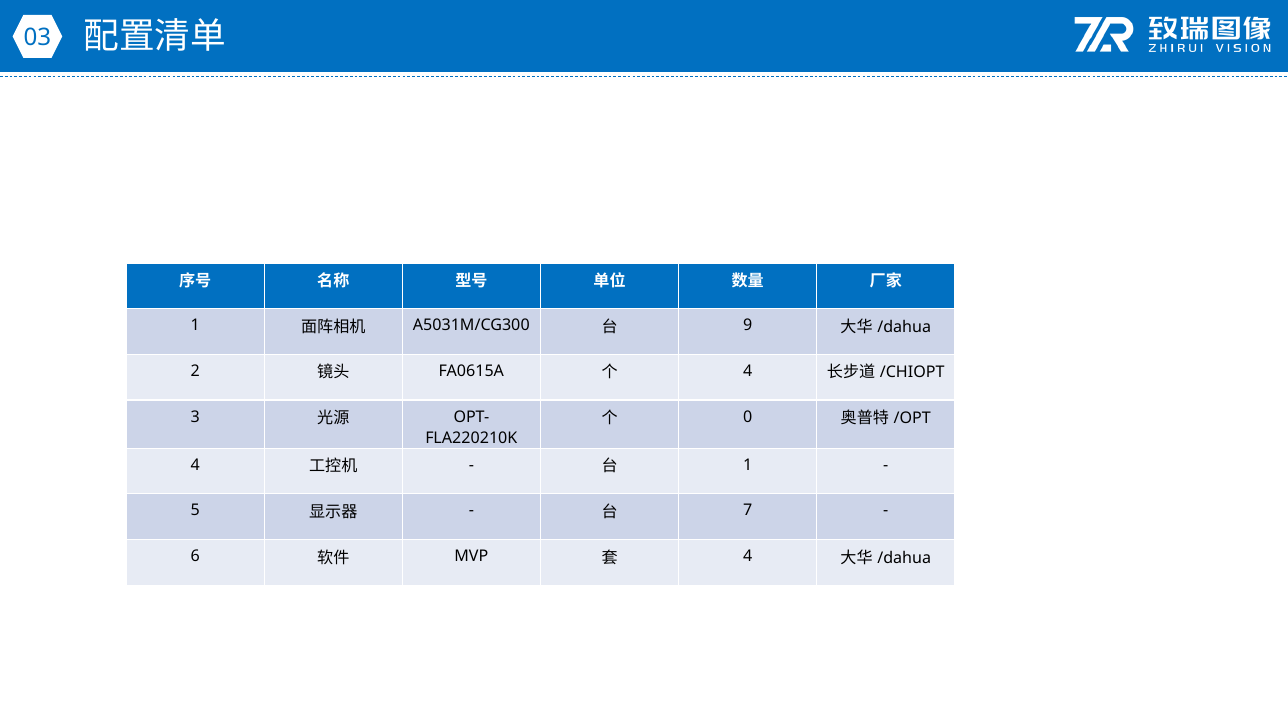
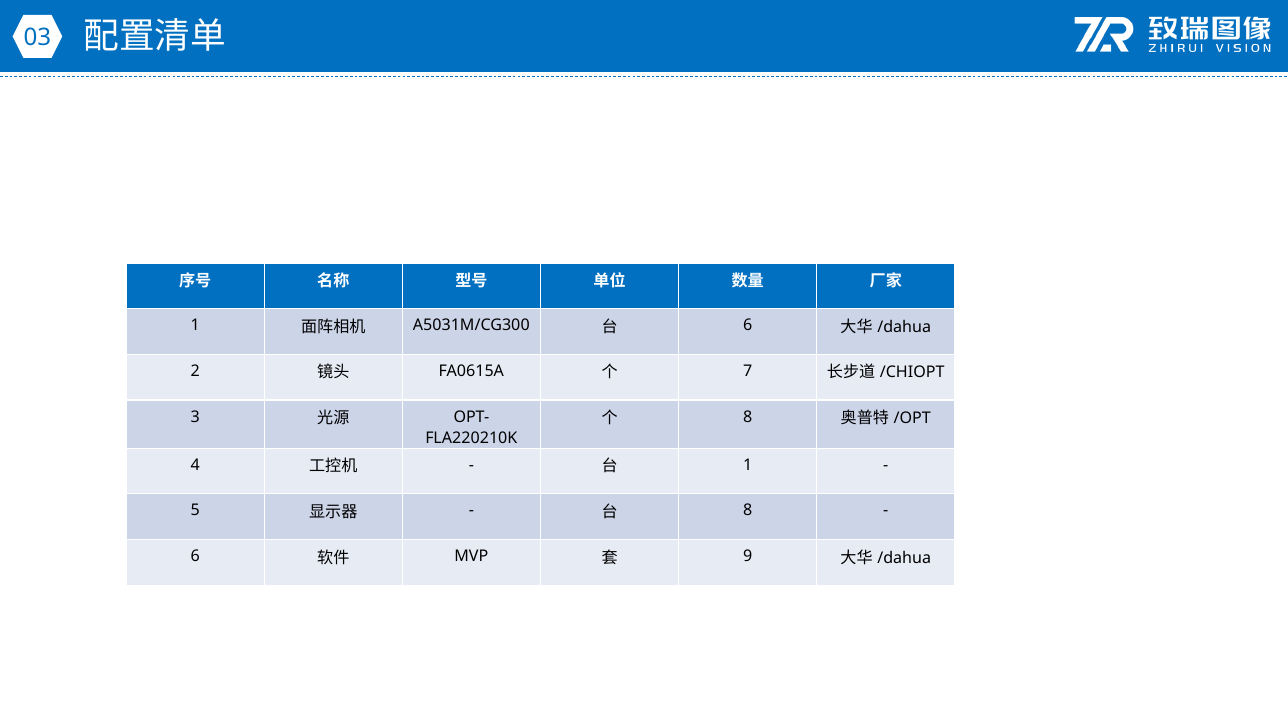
9 at (748, 326): 9 -> 6
4 at (748, 371): 4 -> 7
0 at (748, 417): 0 -> 8
7 at (748, 511): 7 -> 8
4 at (748, 557): 4 -> 9
